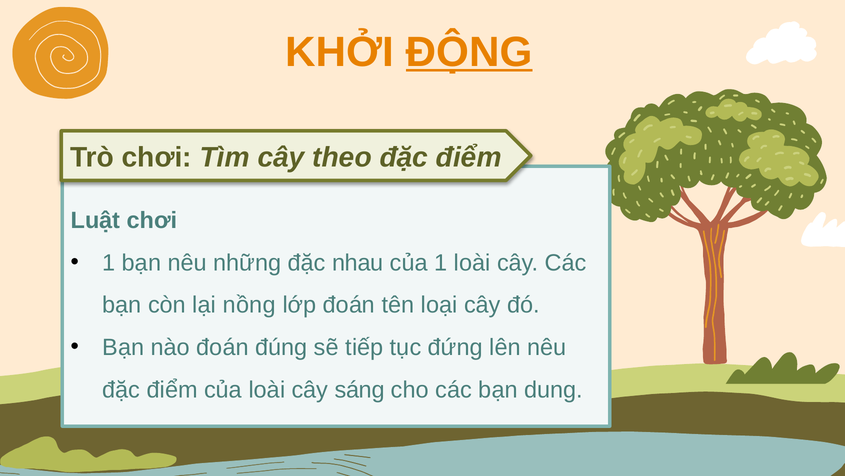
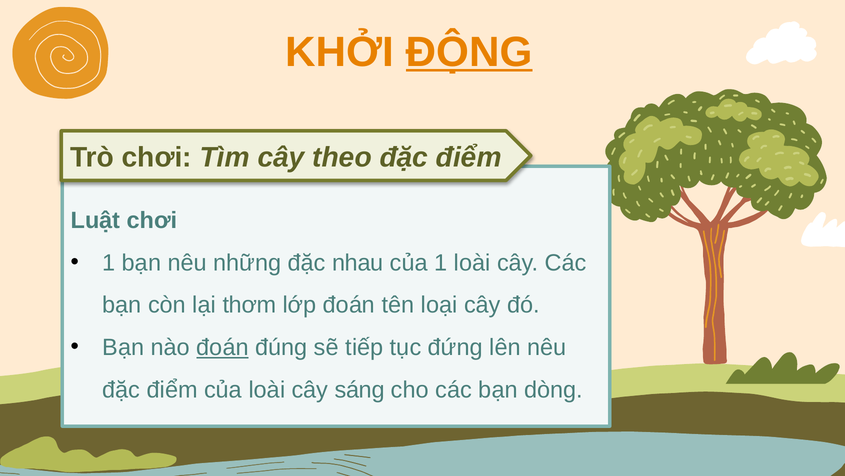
nồng: nồng -> thơm
đoán at (223, 347) underline: none -> present
dung: dung -> dòng
